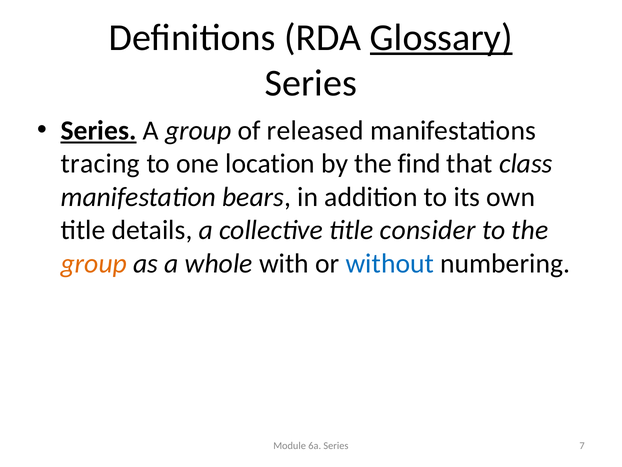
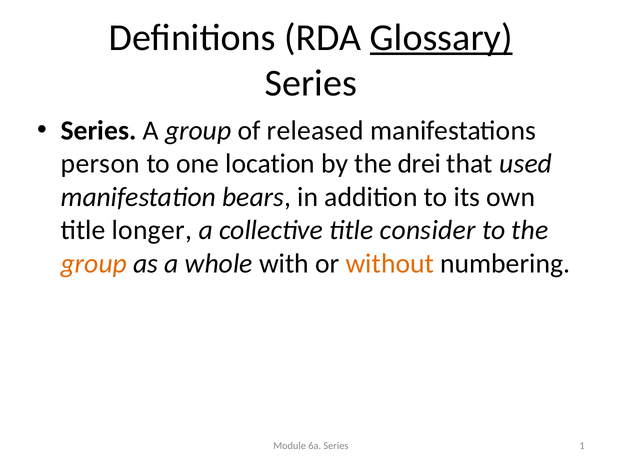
Series at (99, 130) underline: present -> none
tracing: tracing -> person
find: find -> drei
class: class -> used
details: details -> longer
without colour: blue -> orange
7: 7 -> 1
